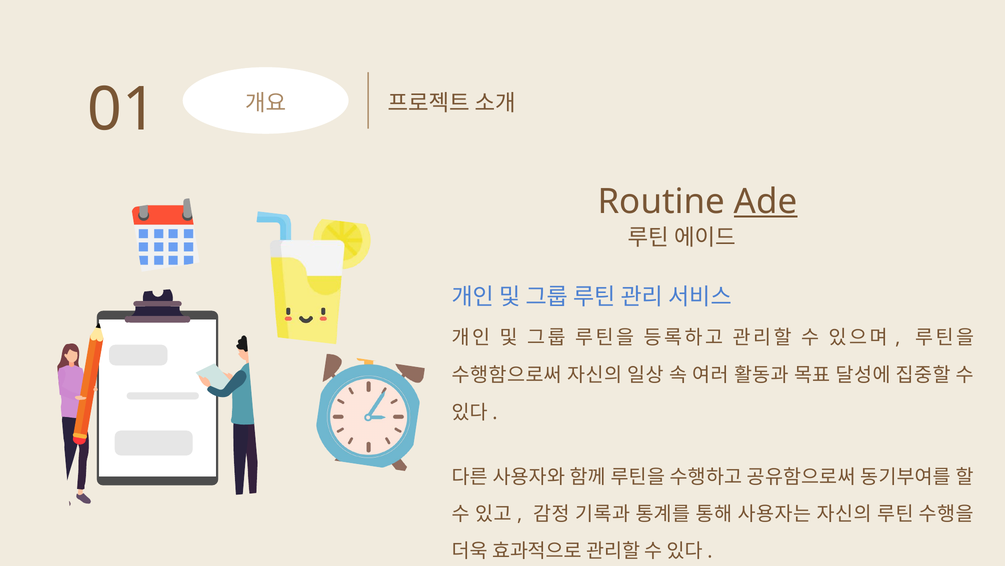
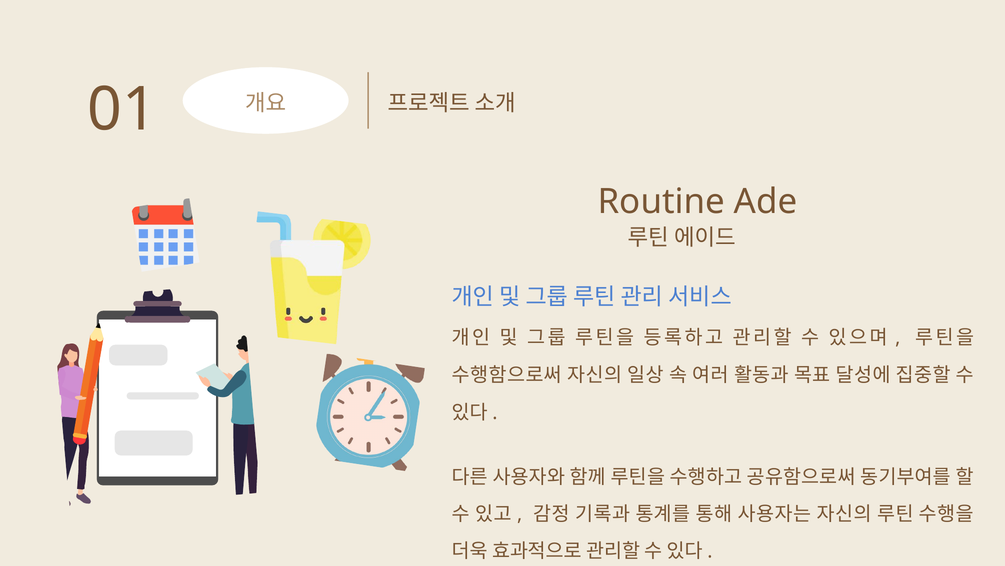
Ade underline: present -> none
